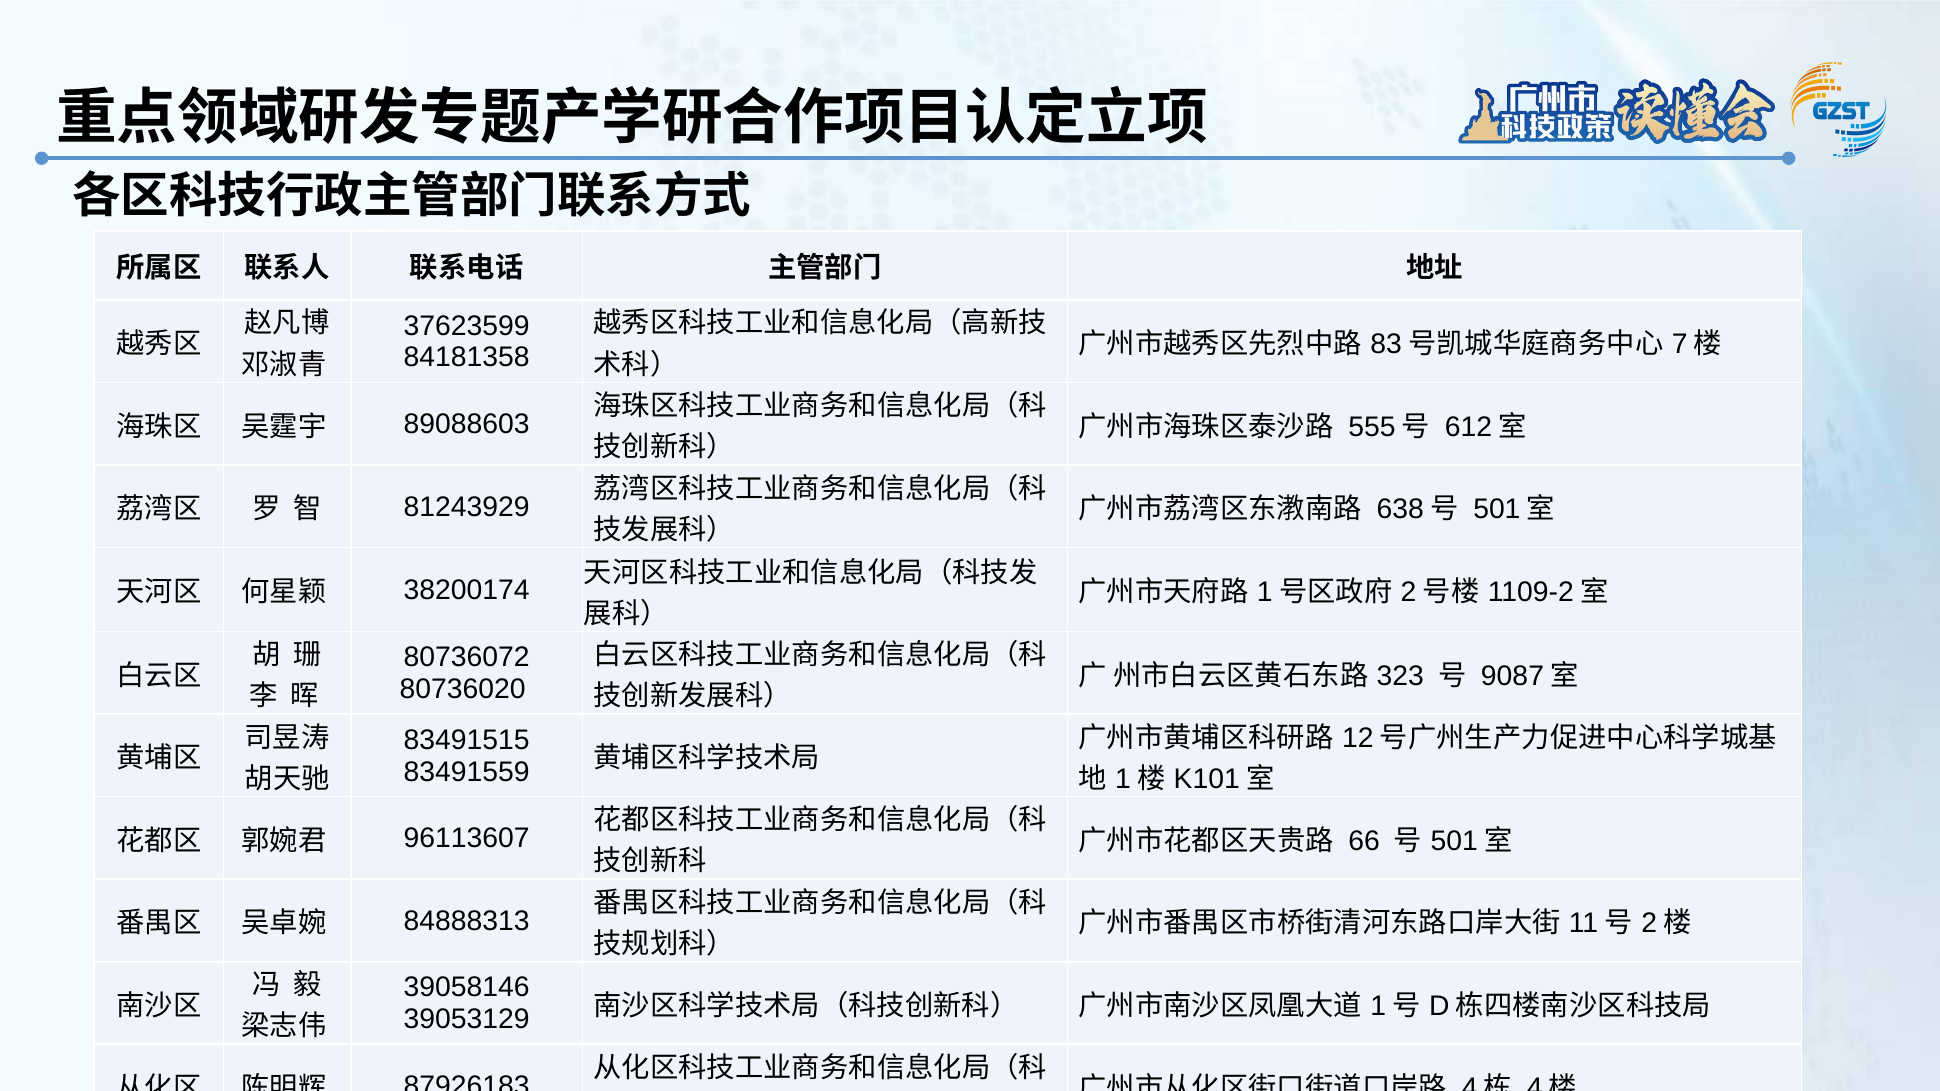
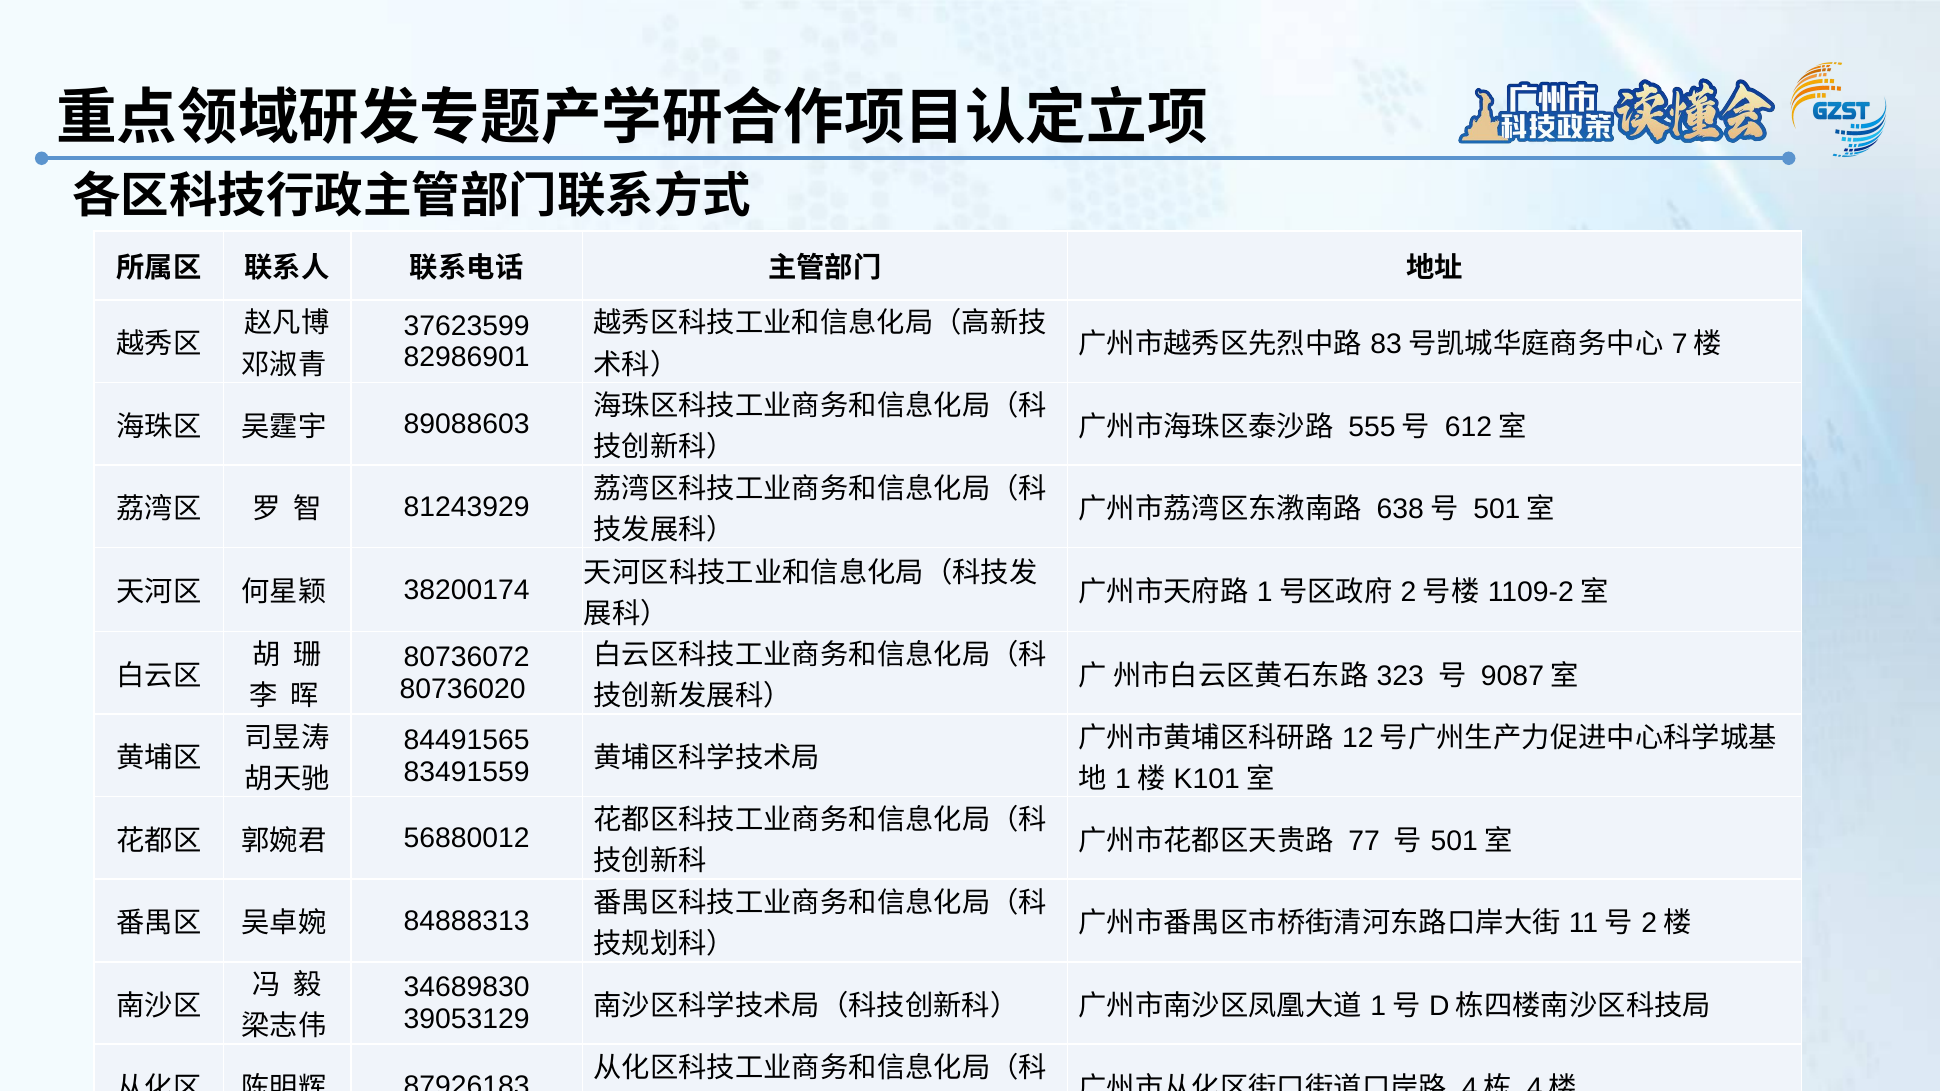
84181358: 84181358 -> 82986901
83491515: 83491515 -> 84491565
96113607: 96113607 -> 56880012
66: 66 -> 77
39058146: 39058146 -> 34689830
